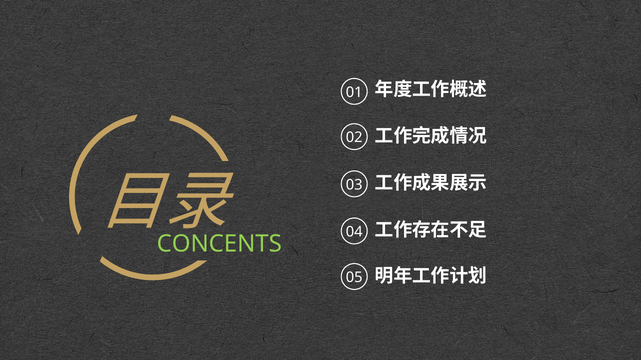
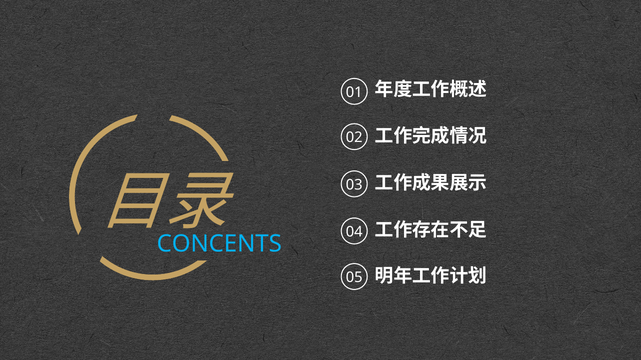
CONCENTS colour: light green -> light blue
